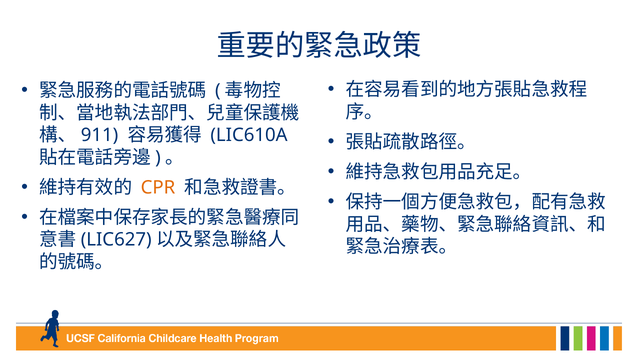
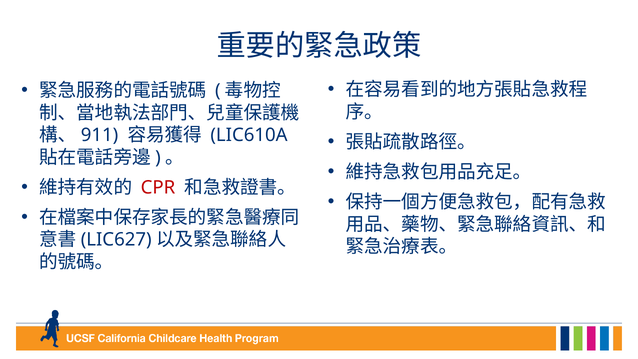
CPR colour: orange -> red
